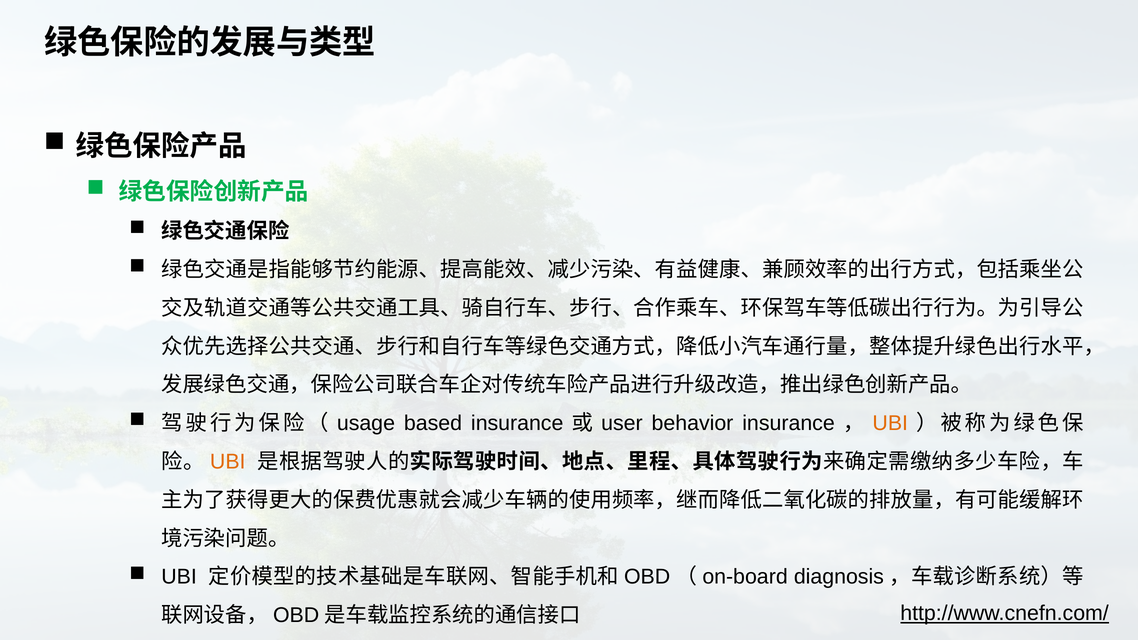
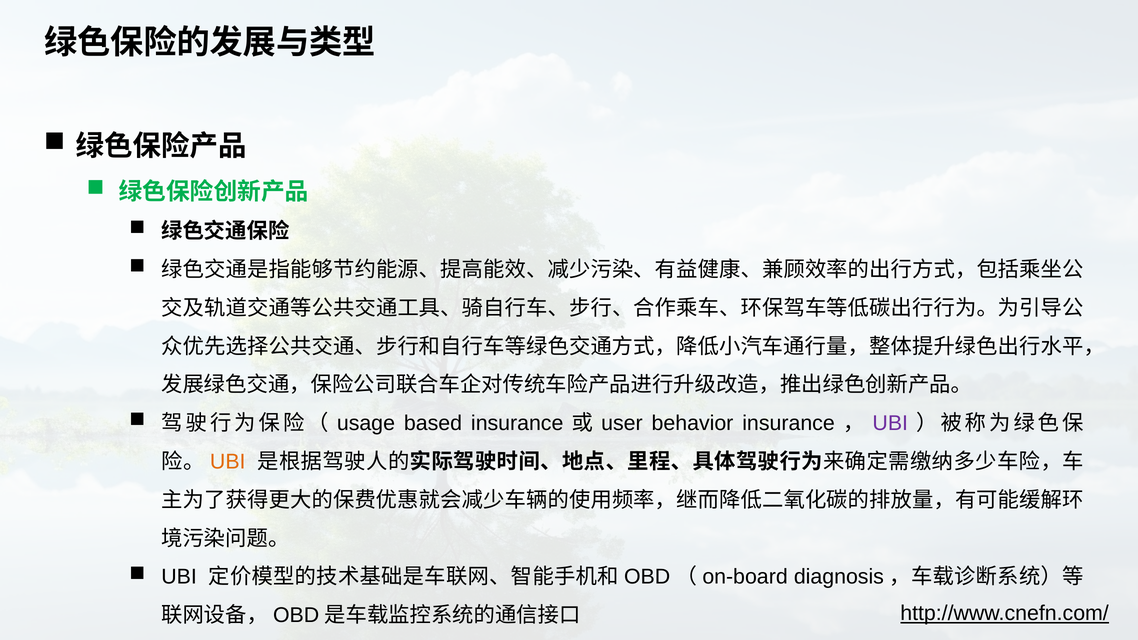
UBI at (890, 423) colour: orange -> purple
